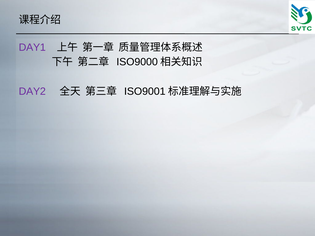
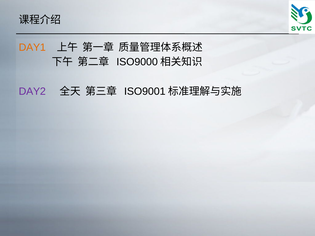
DAY1 colour: purple -> orange
